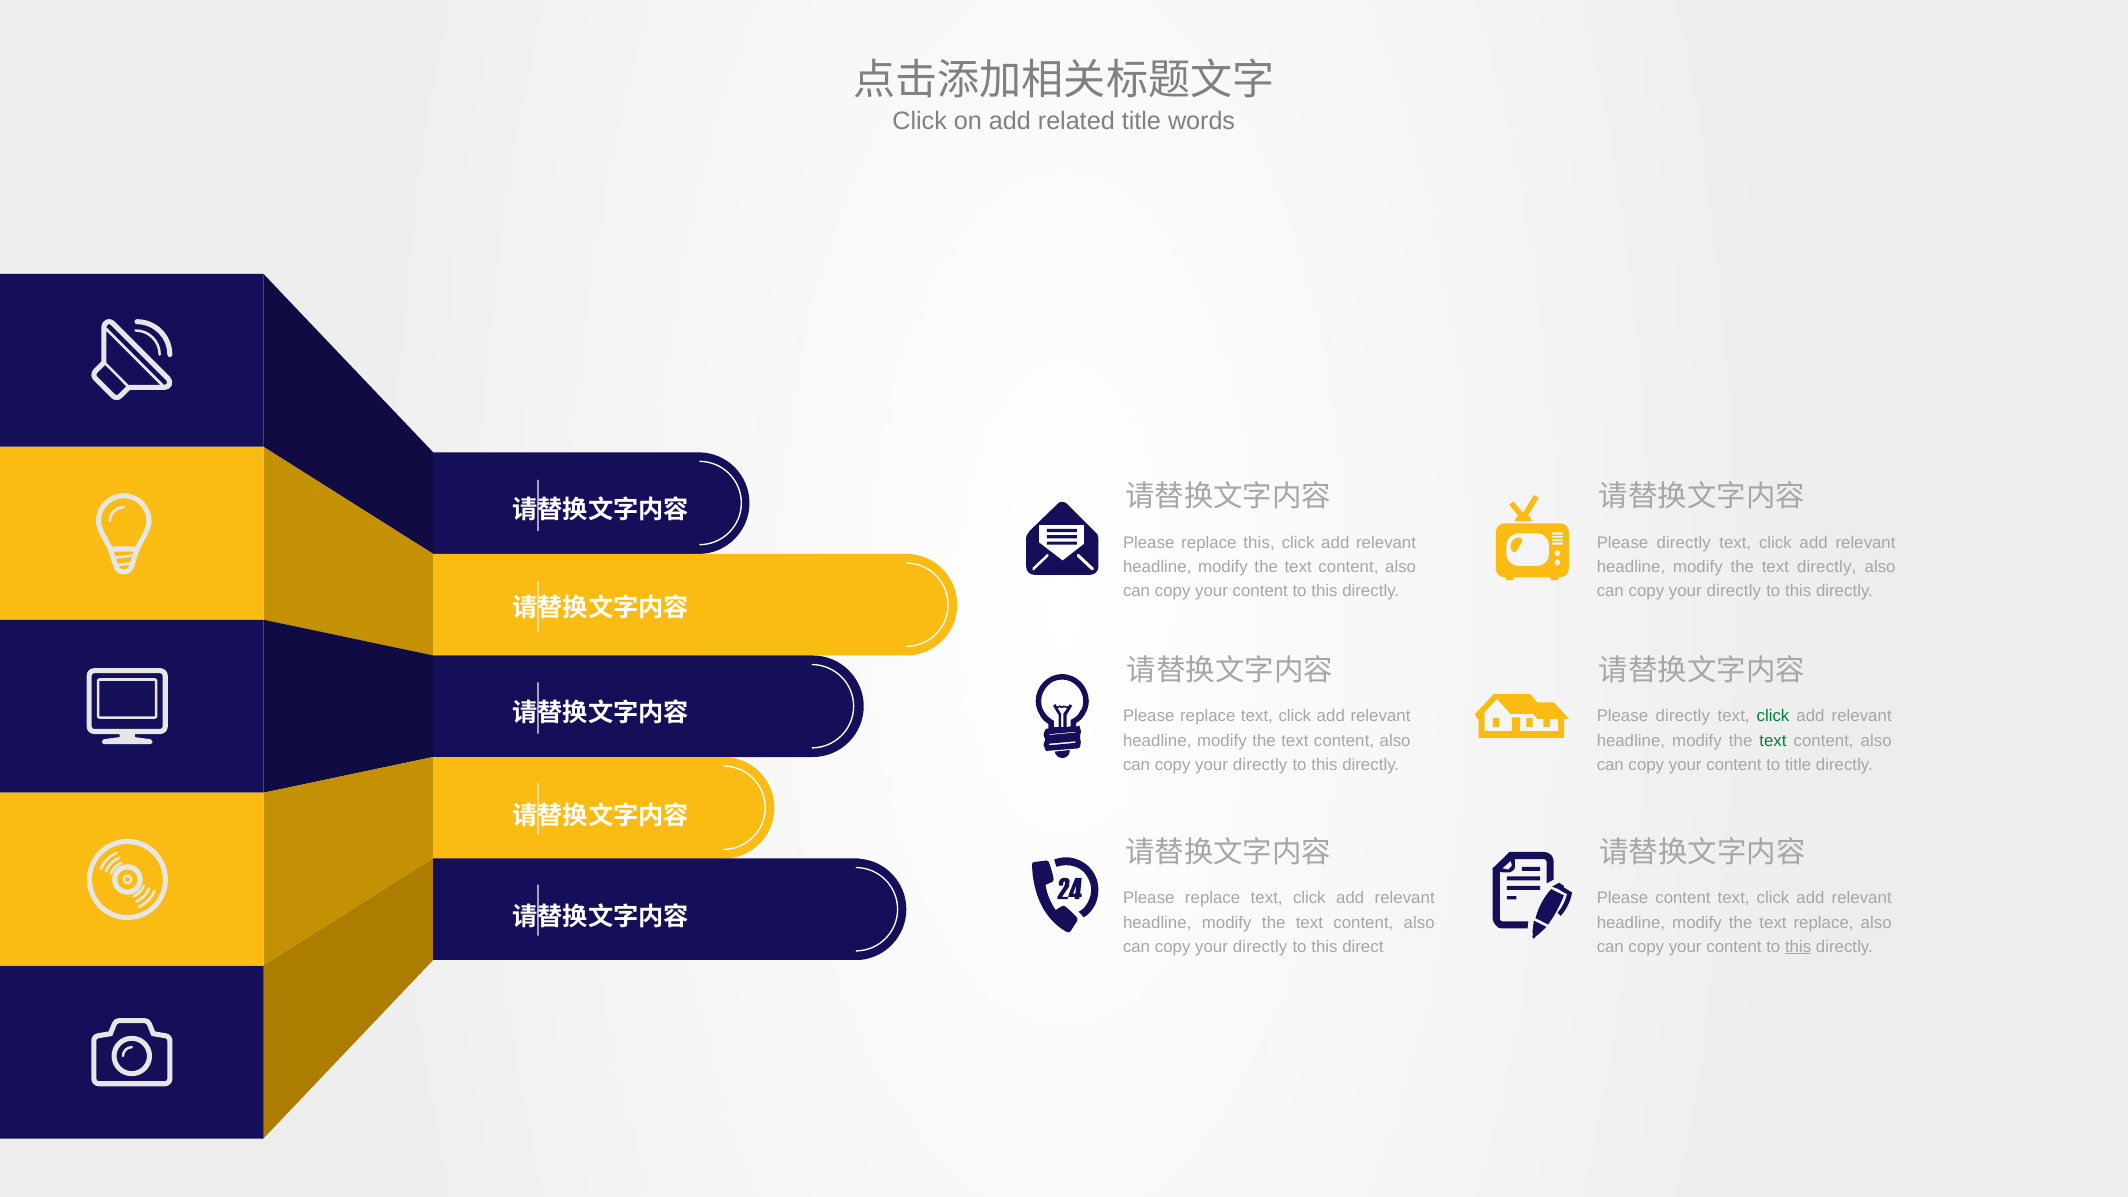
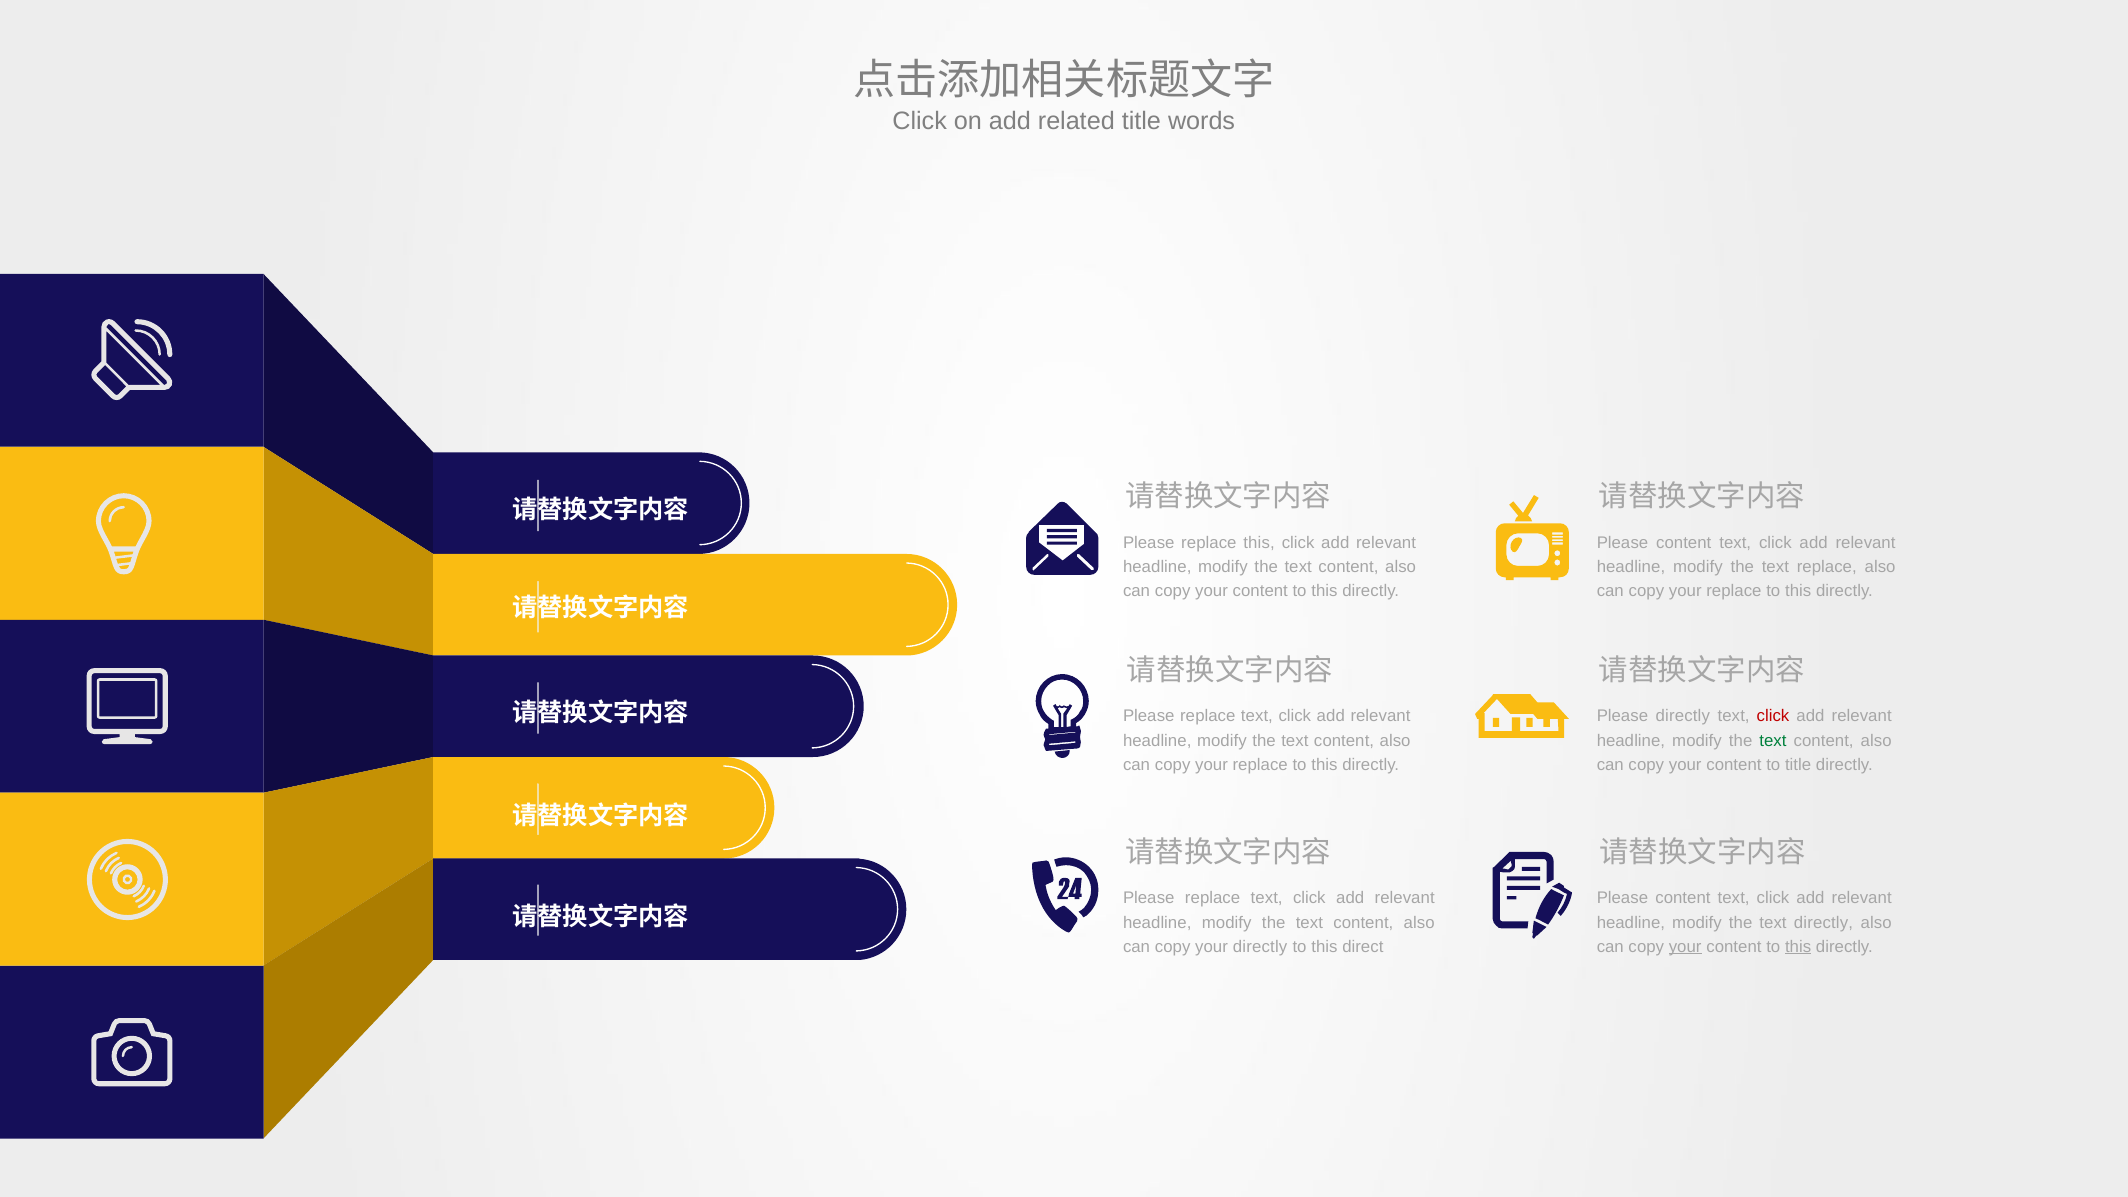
directly at (1684, 543): directly -> content
text directly: directly -> replace
directly at (1734, 591): directly -> replace
click at (1773, 716) colour: green -> red
directly at (1260, 765): directly -> replace
text replace: replace -> directly
your at (1685, 947) underline: none -> present
